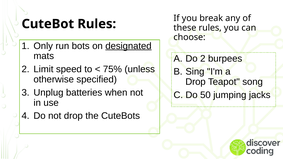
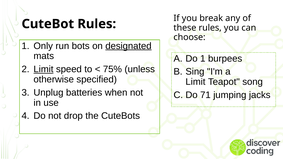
Do 2: 2 -> 1
Limit at (43, 69) underline: none -> present
Drop at (196, 82): Drop -> Limit
50: 50 -> 71
